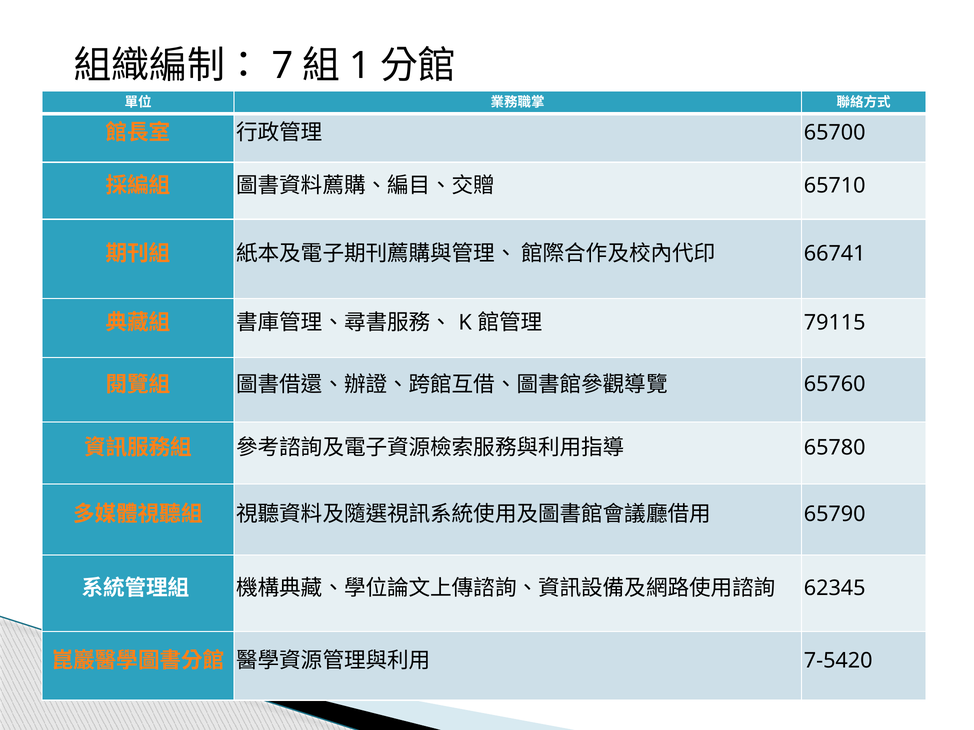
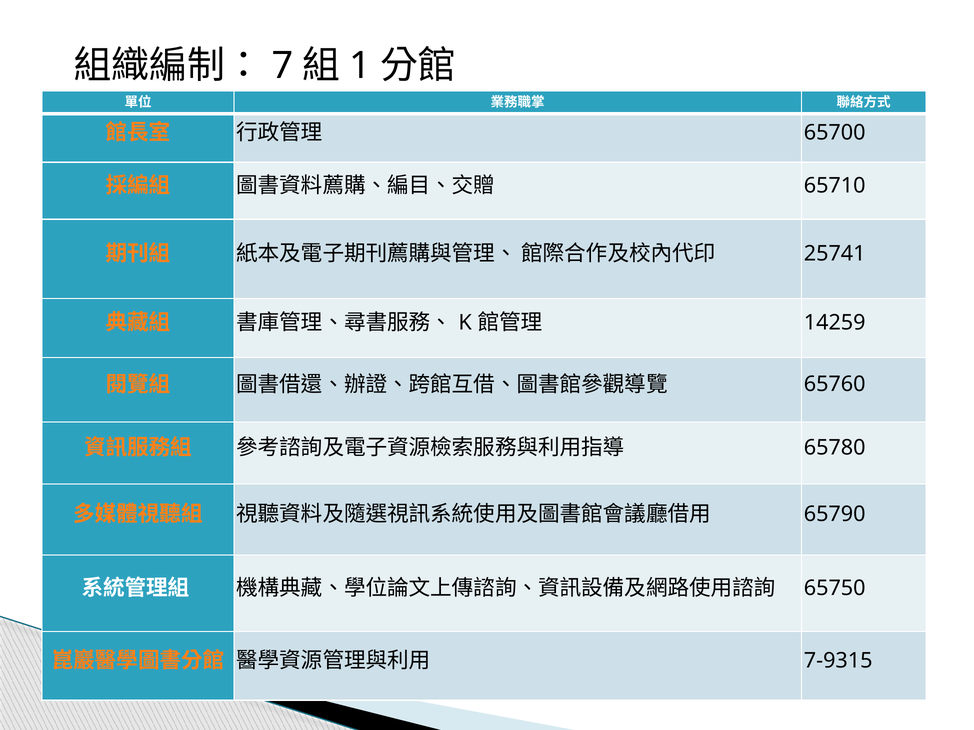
66741: 66741 -> 25741
79115: 79115 -> 14259
62345: 62345 -> 65750
7-5420: 7-5420 -> 7-9315
